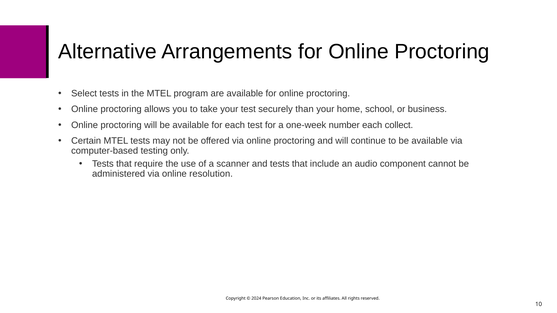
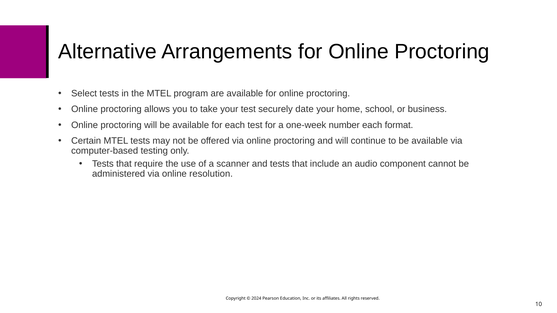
than: than -> date
collect: collect -> format
